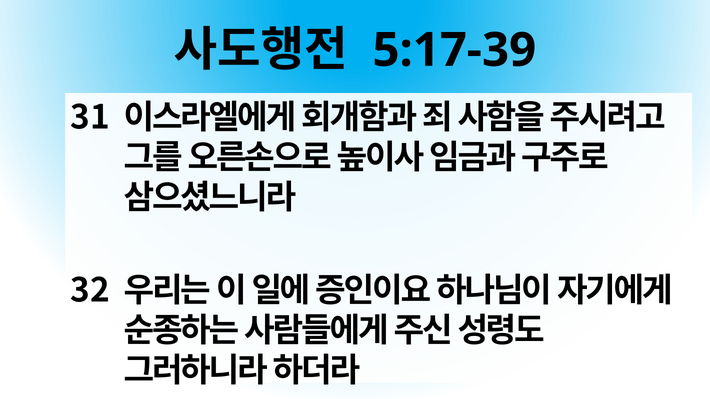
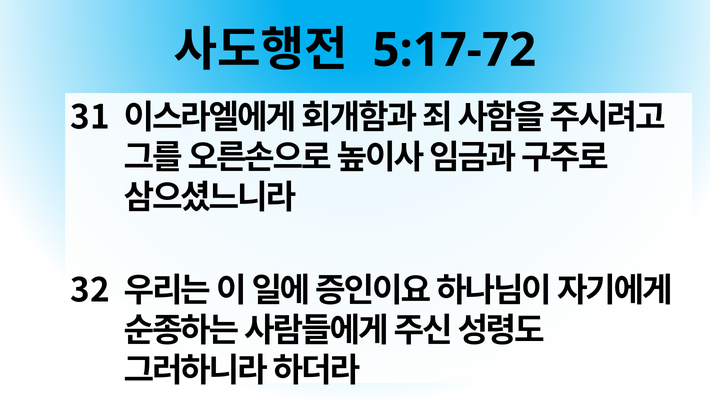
5:17-39: 5:17-39 -> 5:17-72
